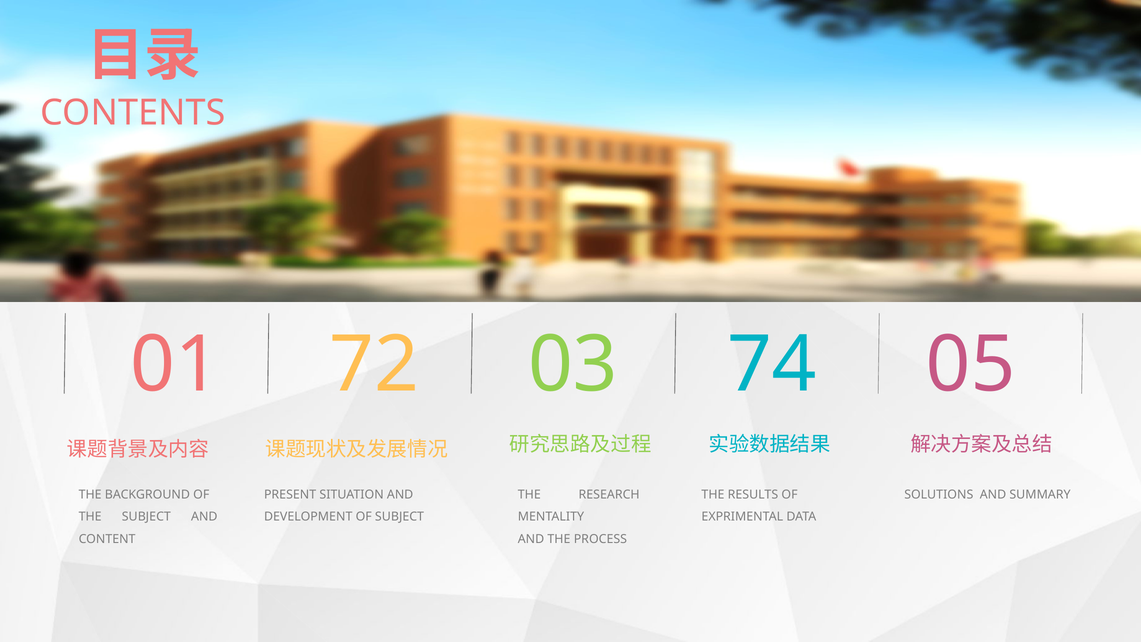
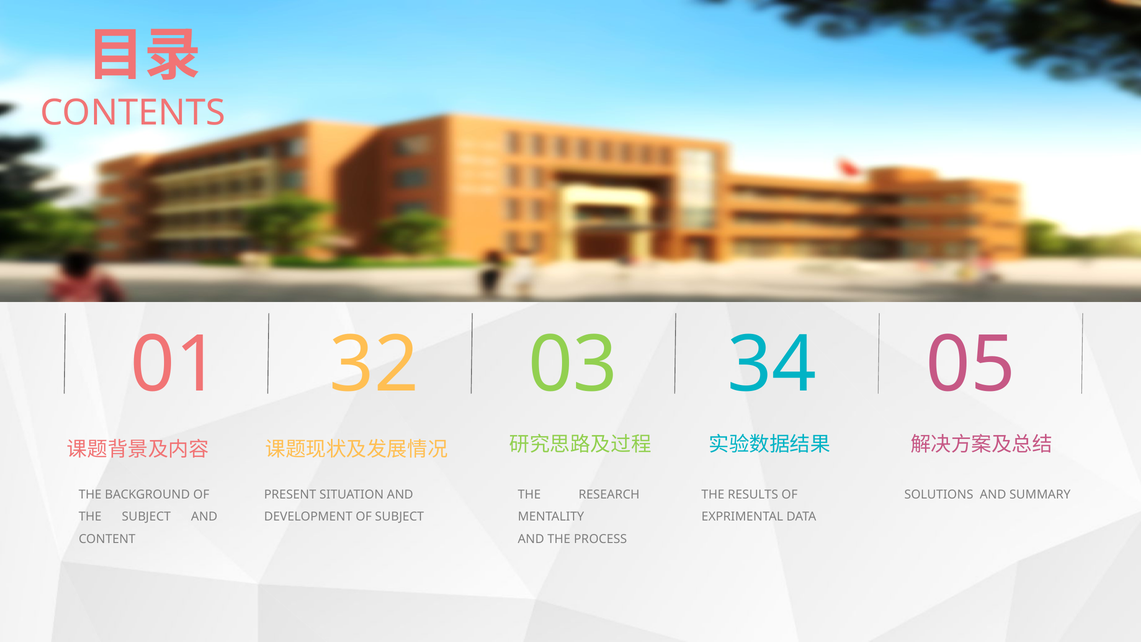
72: 72 -> 32
74: 74 -> 34
